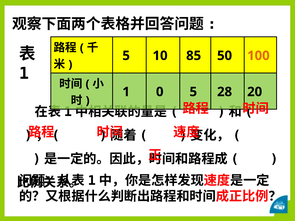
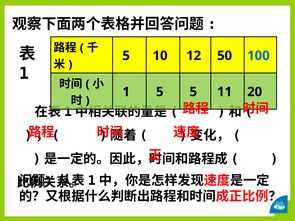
85: 85 -> 12
100 colour: orange -> blue
1 0: 0 -> 5
28: 28 -> 11
